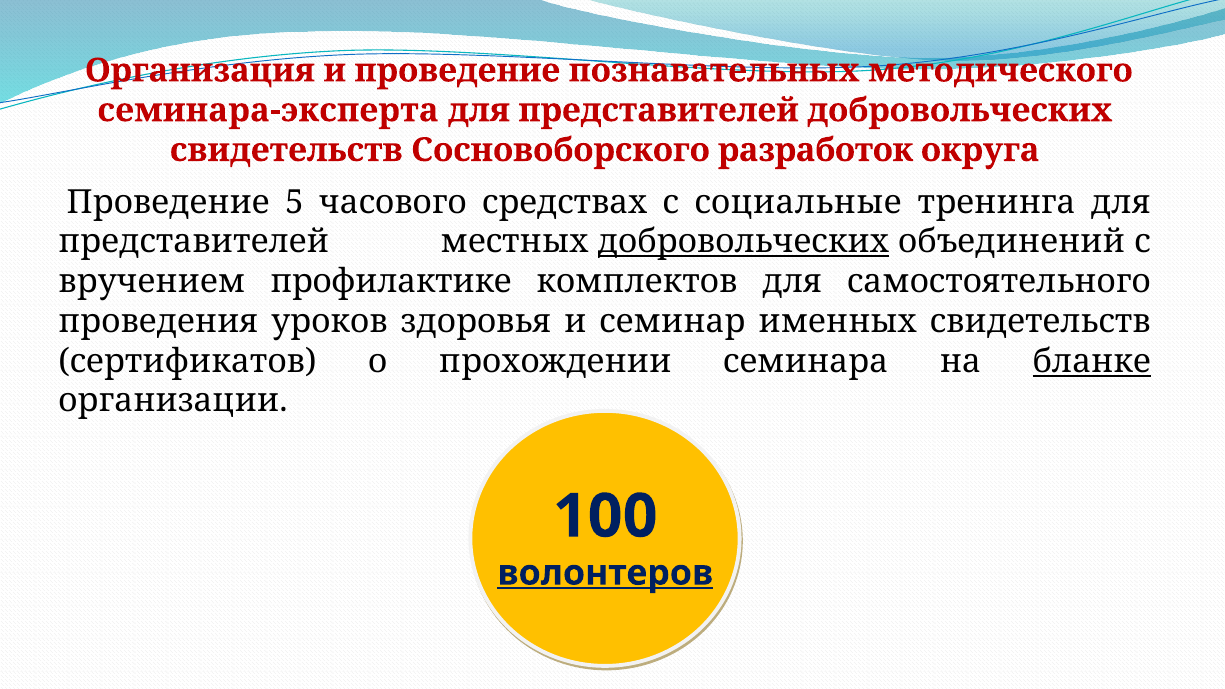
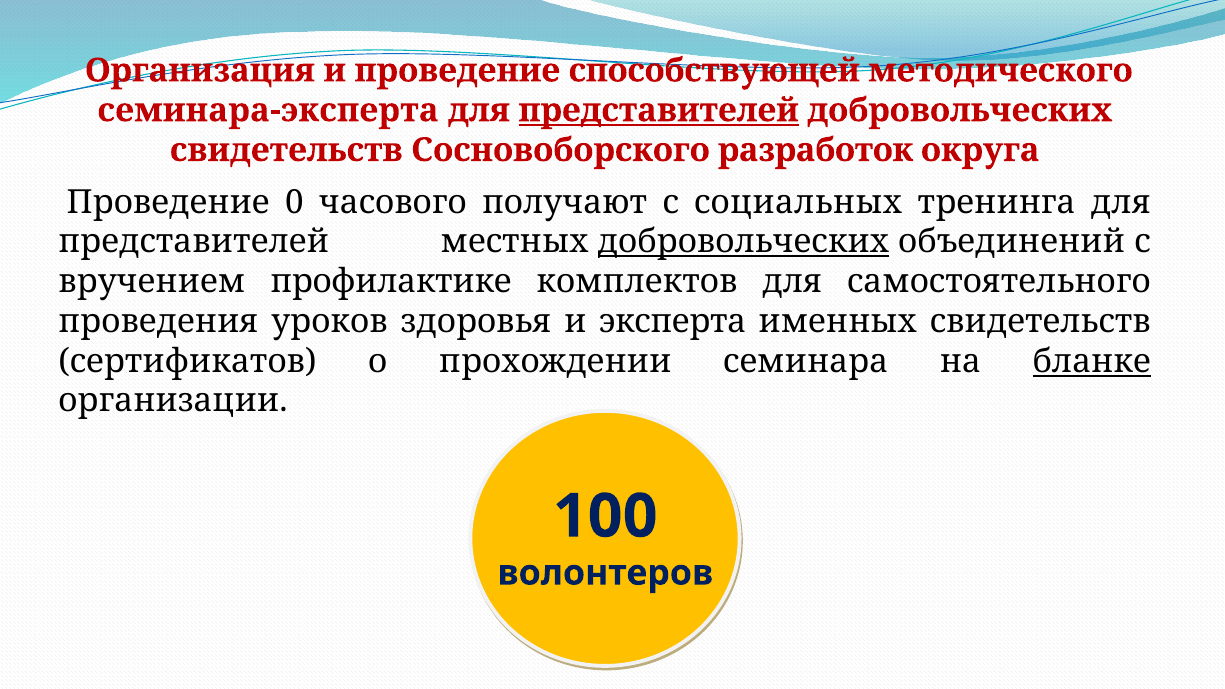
познавательных: познавательных -> способствующей
представителей at (659, 110) underline: none -> present
5: 5 -> 0
средствах: средствах -> получают
социальные: социальные -> социальных
семинар: семинар -> эксперта
волонтеров underline: present -> none
